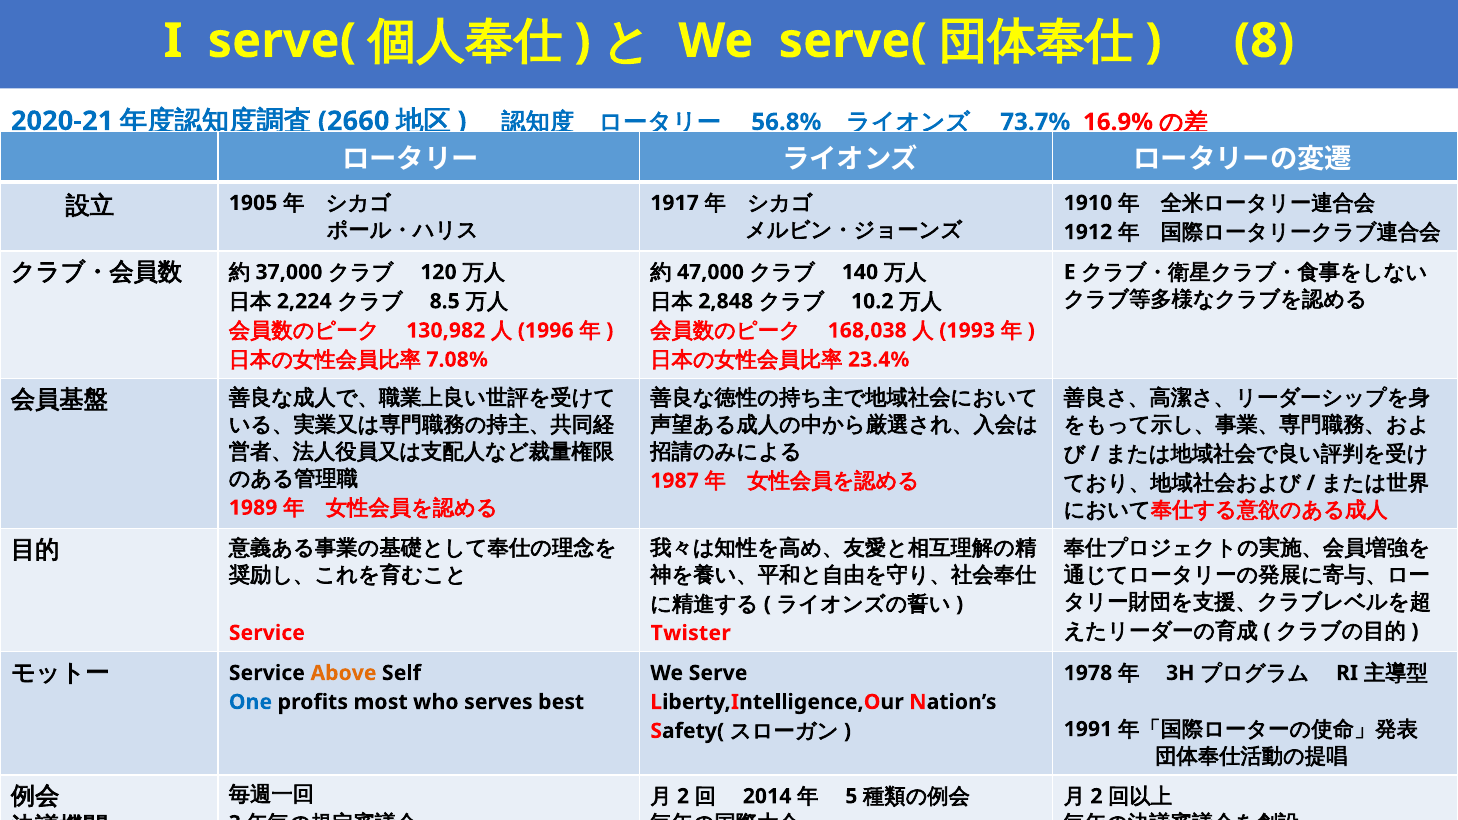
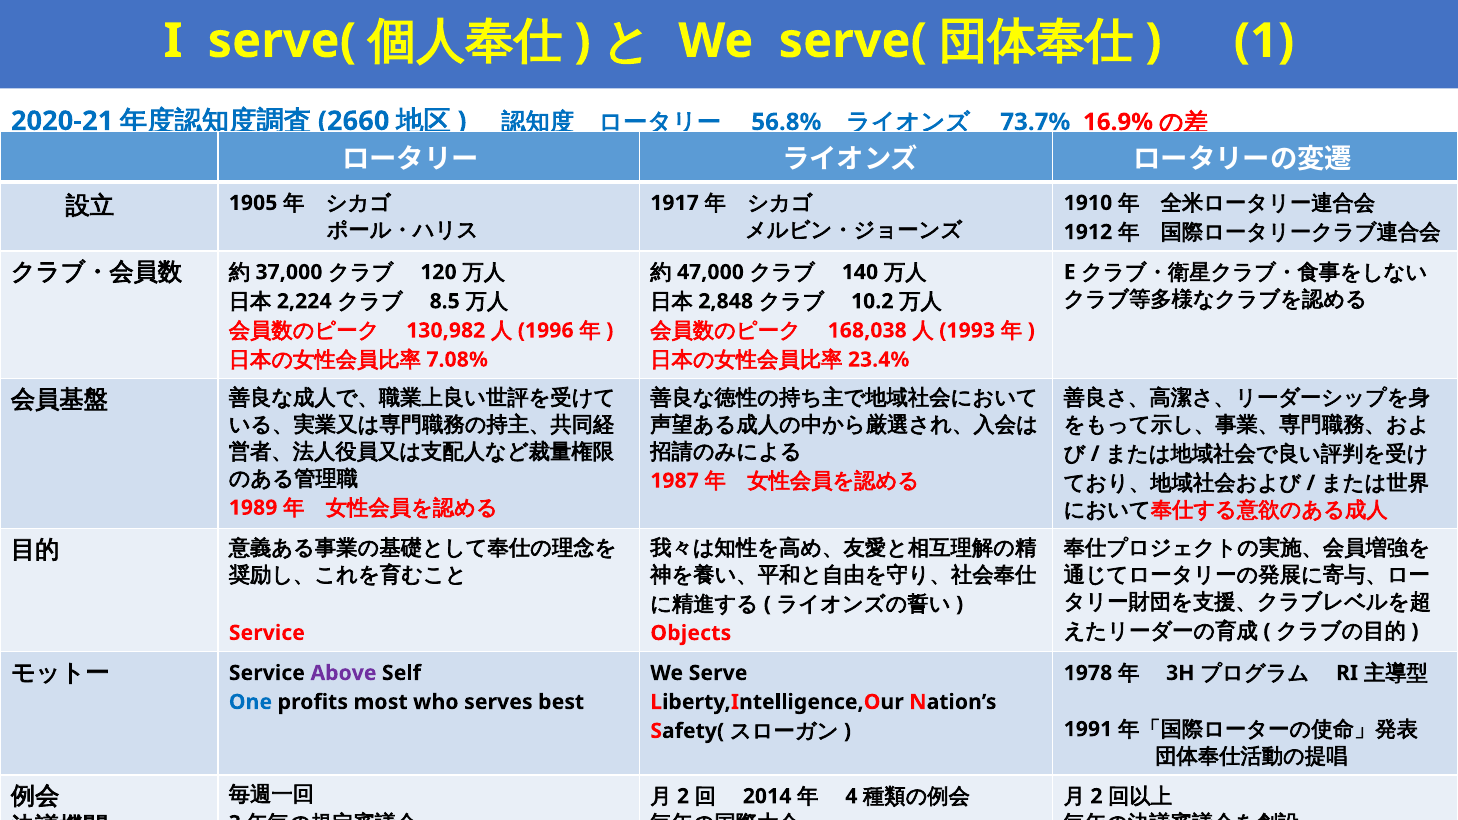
8: 8 -> 1
Twister: Twister -> Objects
Above colour: orange -> purple
5 at (851, 796): 5 -> 4
